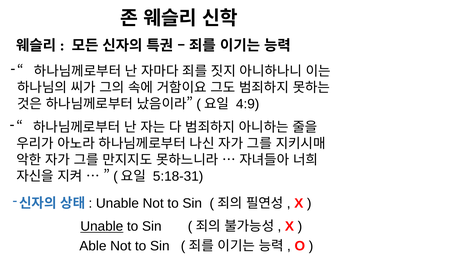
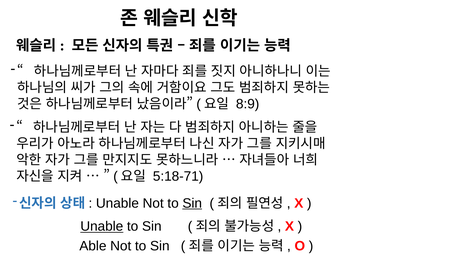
4:9: 4:9 -> 8:9
5:18-31: 5:18-31 -> 5:18-71
Sin at (192, 203) underline: none -> present
